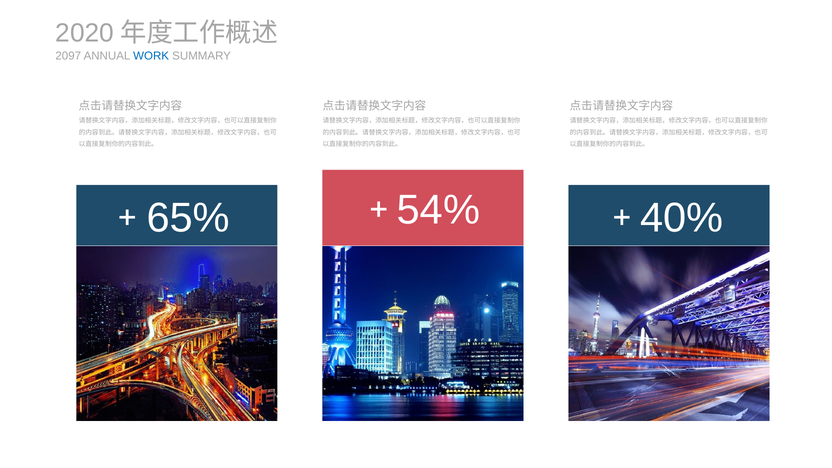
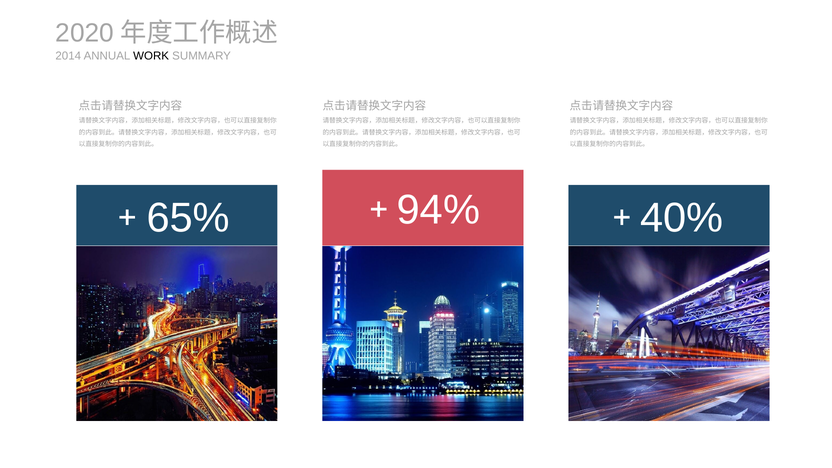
2097: 2097 -> 2014
WORK colour: blue -> black
54%: 54% -> 94%
